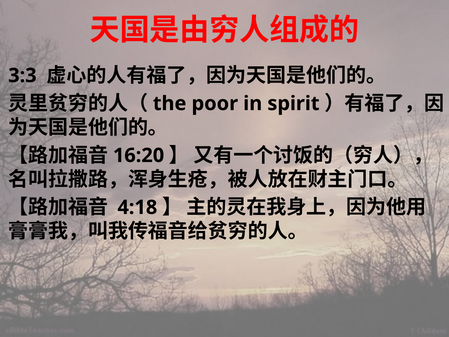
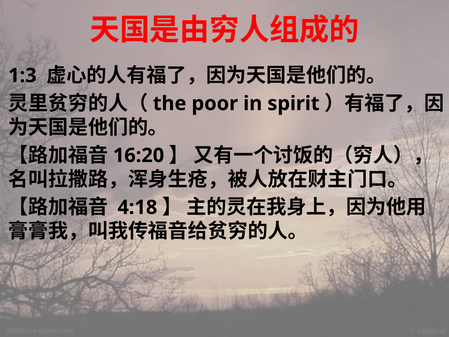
3:3: 3:3 -> 1:3
